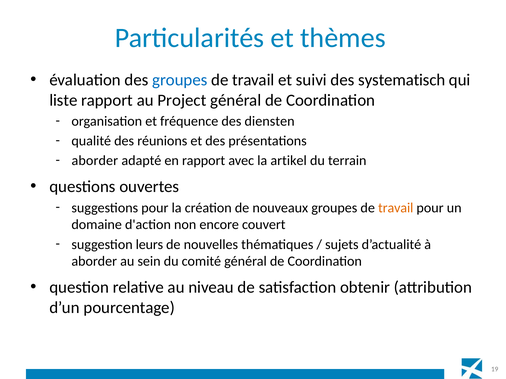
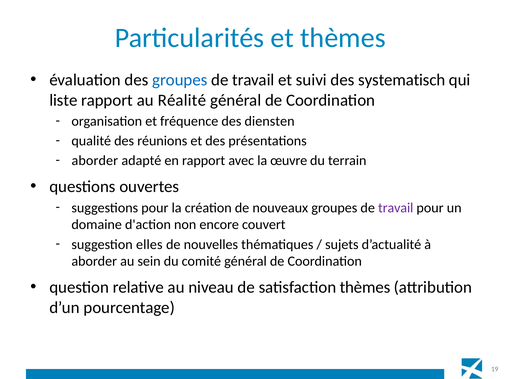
Project: Project -> Réalité
artikel: artikel -> œuvre
travail at (396, 208) colour: orange -> purple
leurs: leurs -> elles
satisfaction obtenir: obtenir -> thèmes
